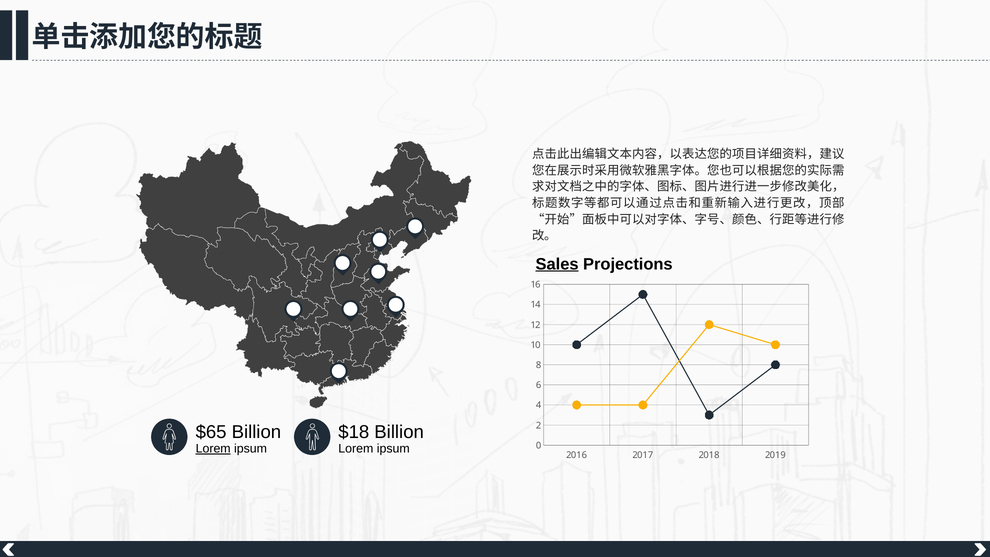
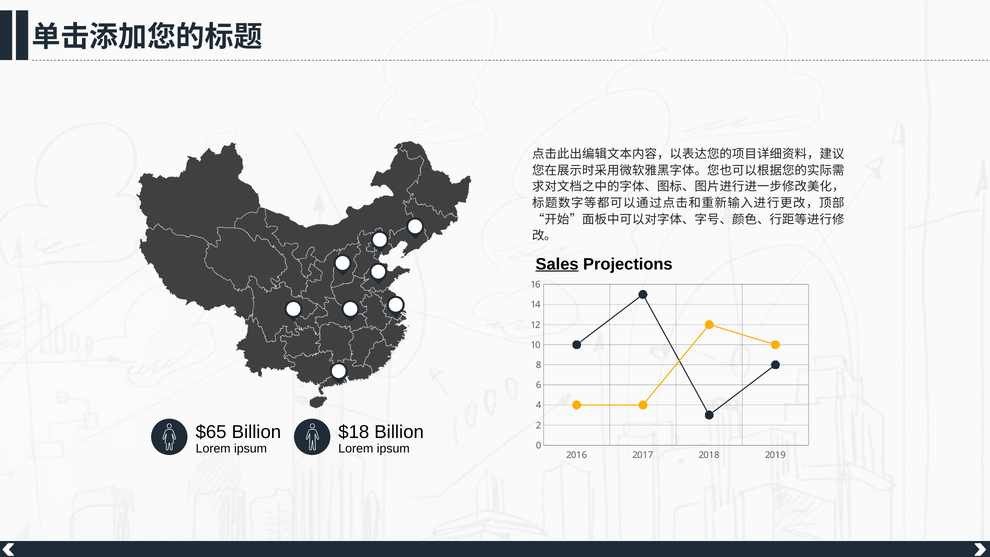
Lorem at (213, 448) underline: present -> none
